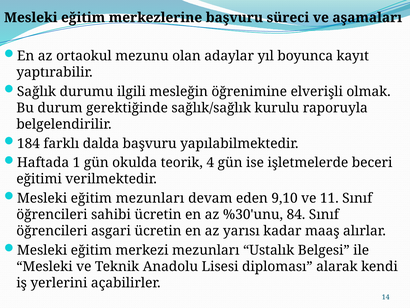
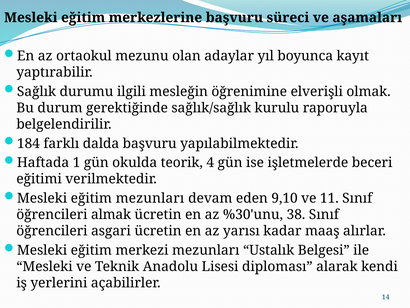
sahibi: sahibi -> almak
84: 84 -> 38
